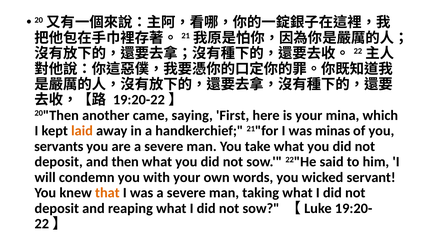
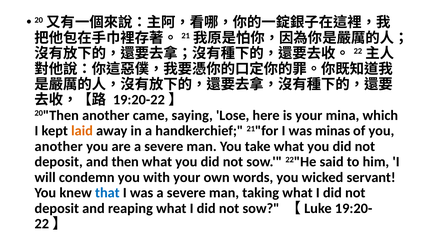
First: First -> Lose
servants at (59, 146): servants -> another
that colour: orange -> blue
